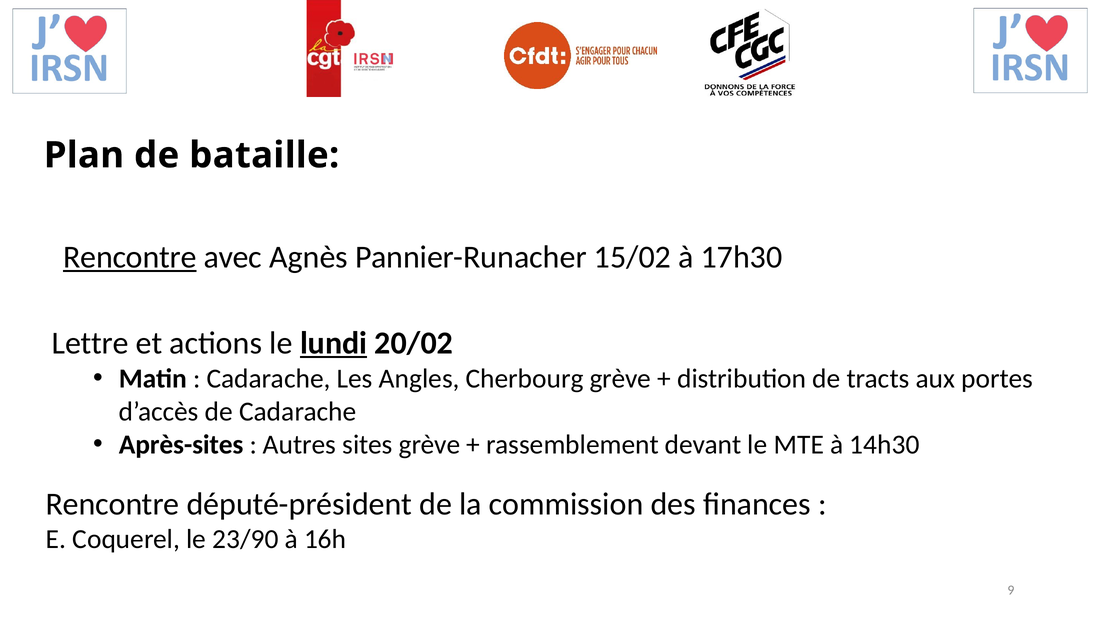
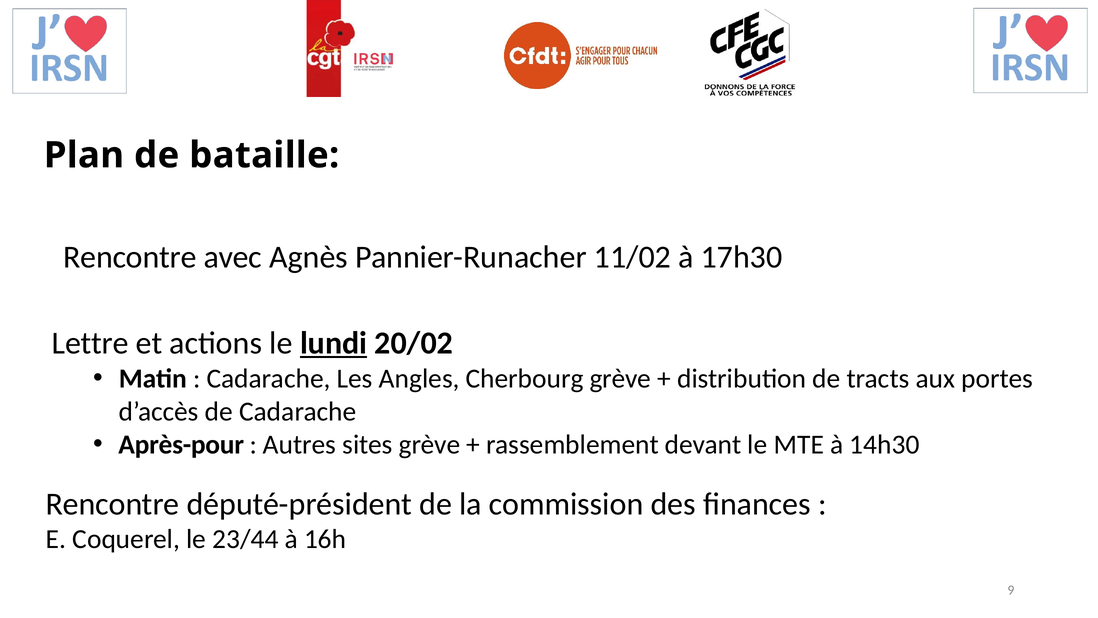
Rencontre at (130, 257) underline: present -> none
15/02: 15/02 -> 11/02
Après-sites: Après-sites -> Après-pour
23/90: 23/90 -> 23/44
